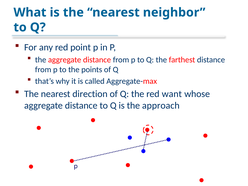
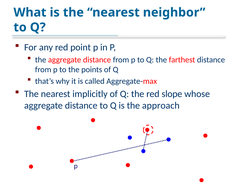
direction: direction -> implicitly
want: want -> slope
